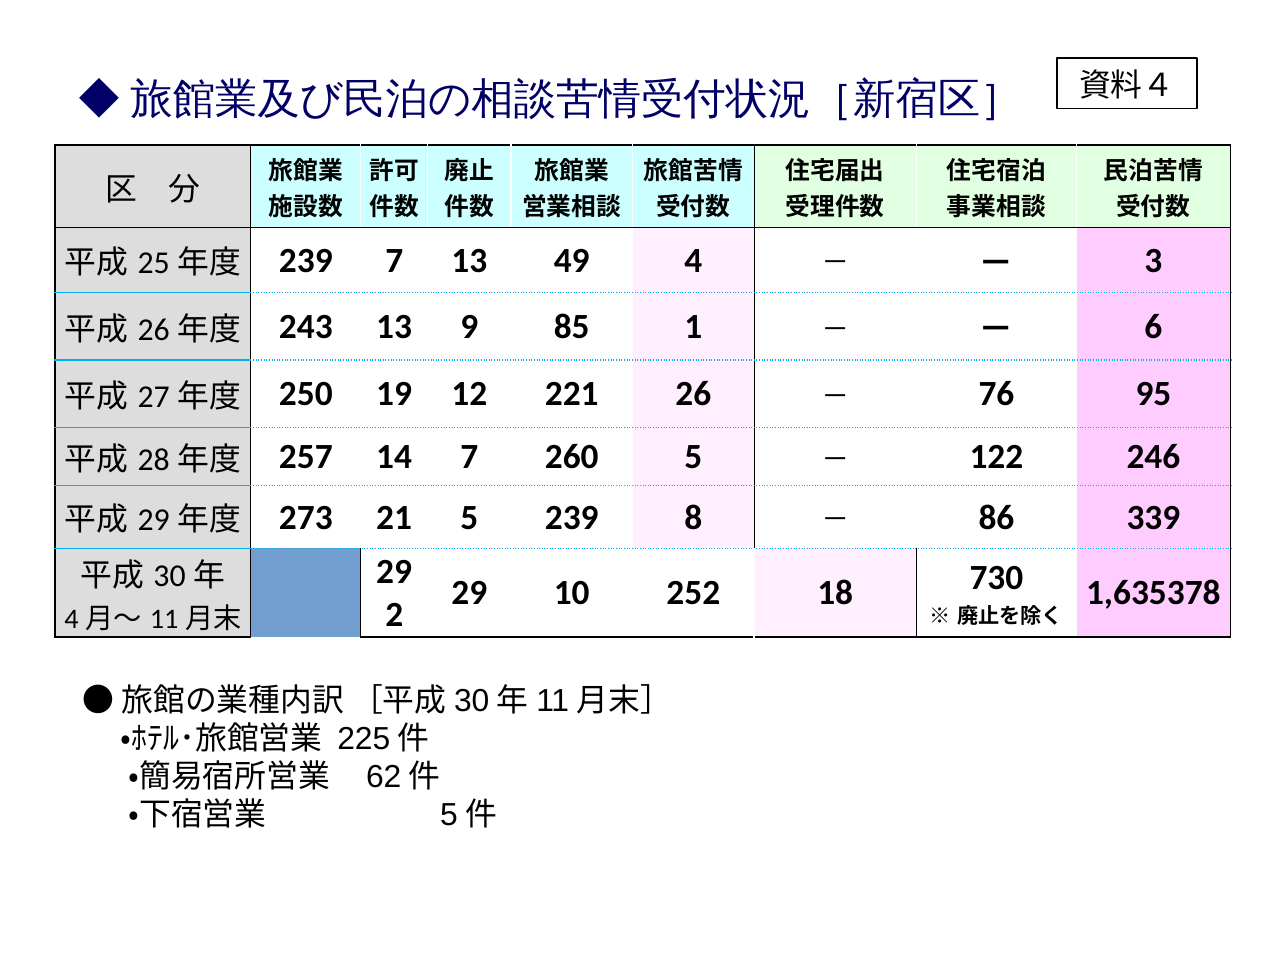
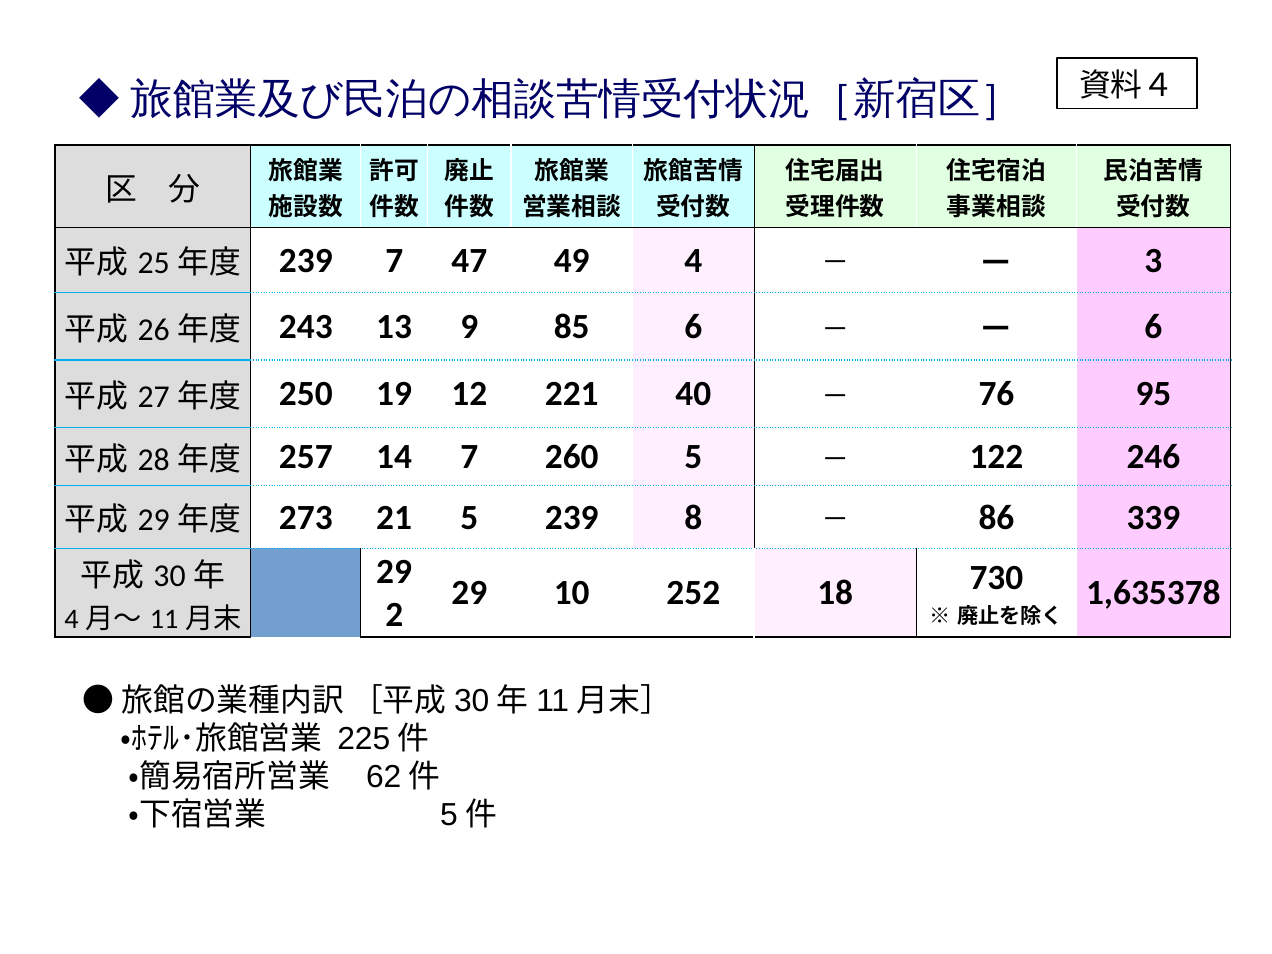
7 13: 13 -> 47
85 1: 1 -> 6
26: 26 -> 40
